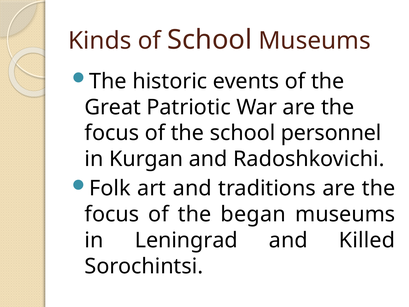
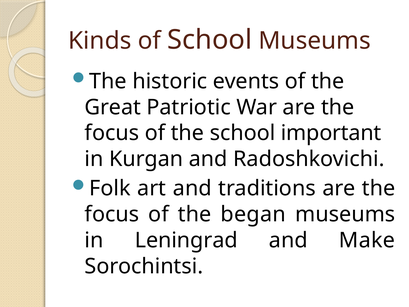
personnel: personnel -> important
Killed: Killed -> Make
